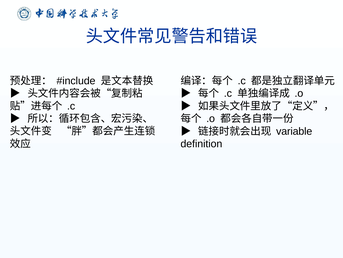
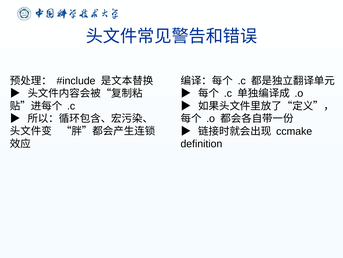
variable: variable -> ccmake
